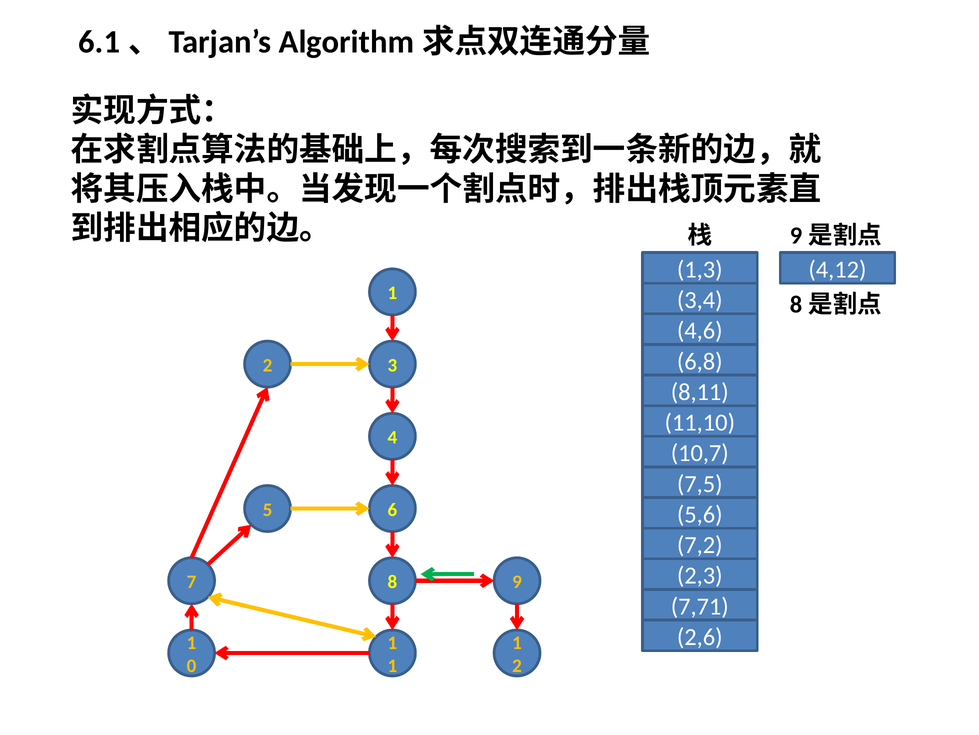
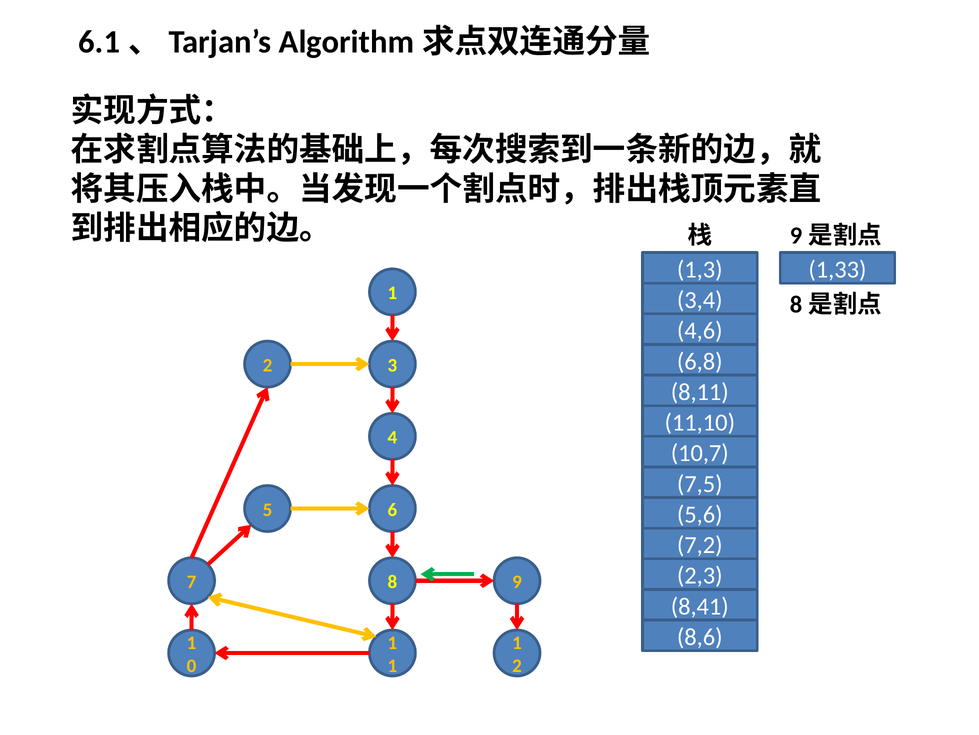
4,12: 4,12 -> 1,33
7,71: 7,71 -> 8,41
2,6: 2,6 -> 8,6
